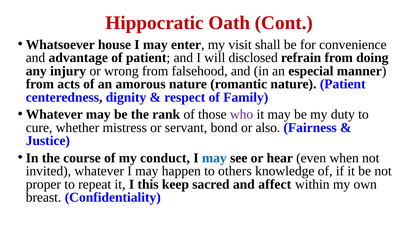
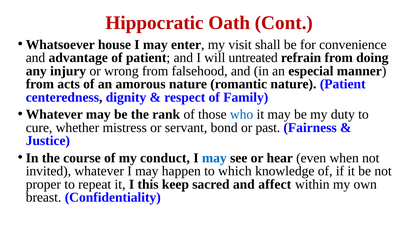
disclosed: disclosed -> untreated
who colour: purple -> blue
also: also -> past
others: others -> which
